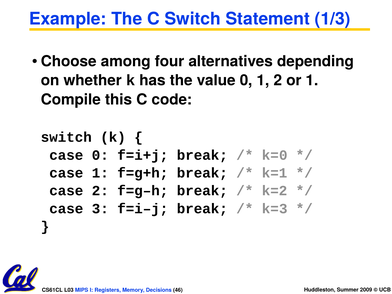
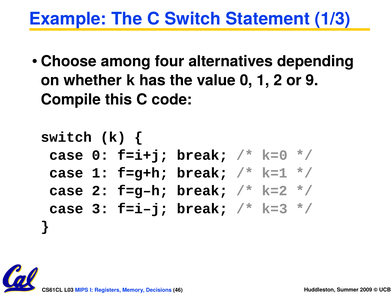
or 1: 1 -> 9
